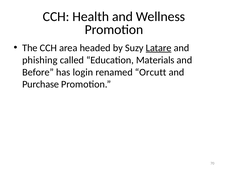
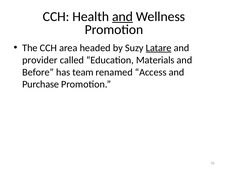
and at (123, 17) underline: none -> present
phishing: phishing -> provider
login: login -> team
Orcutt: Orcutt -> Access
